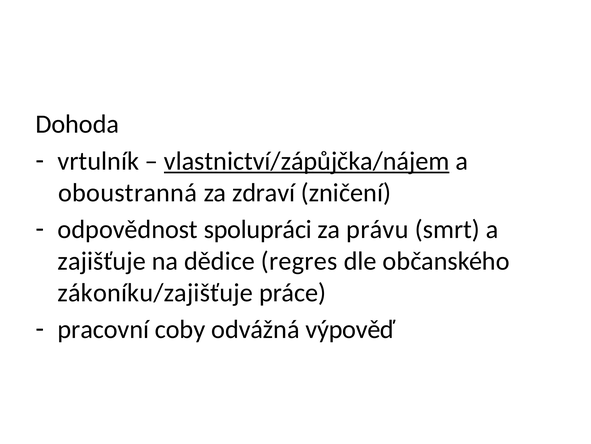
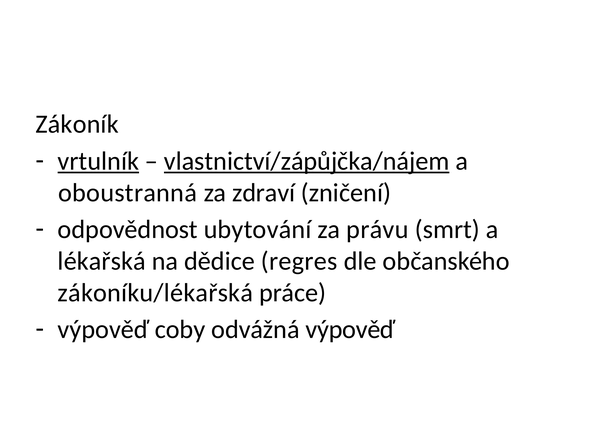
Dohoda: Dohoda -> Zákoník
vrtulník underline: none -> present
spolupráci: spolupráci -> ubytování
zajišťuje: zajišťuje -> lékařská
zákoníku/zajišťuje: zákoníku/zajišťuje -> zákoníku/lékařská
pracovní at (103, 329): pracovní -> výpověď
